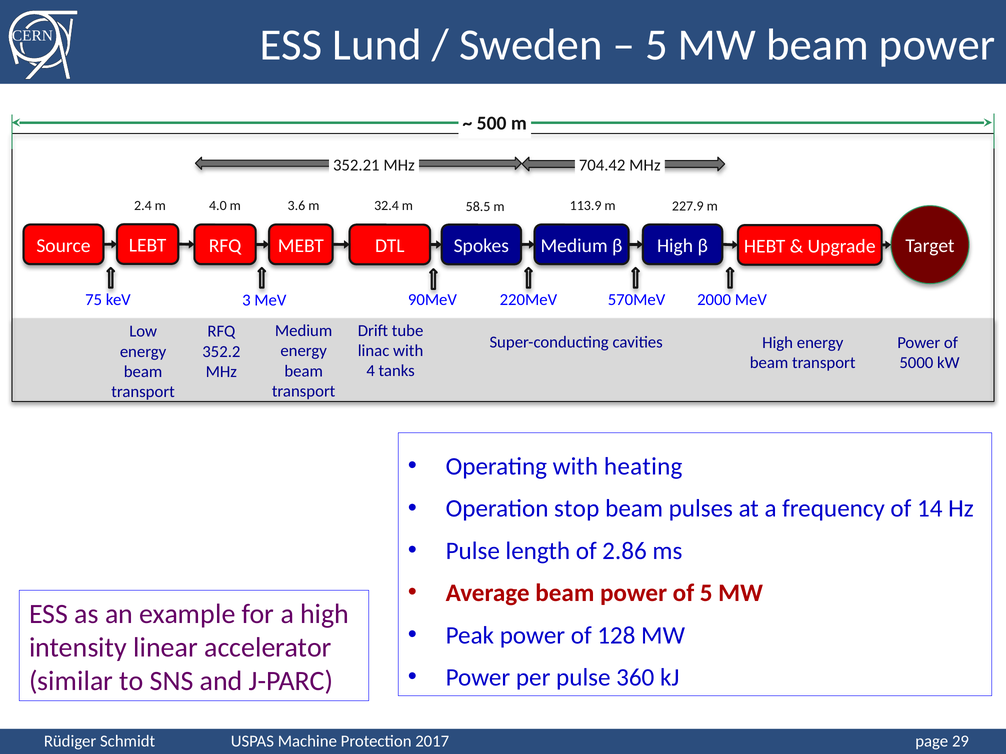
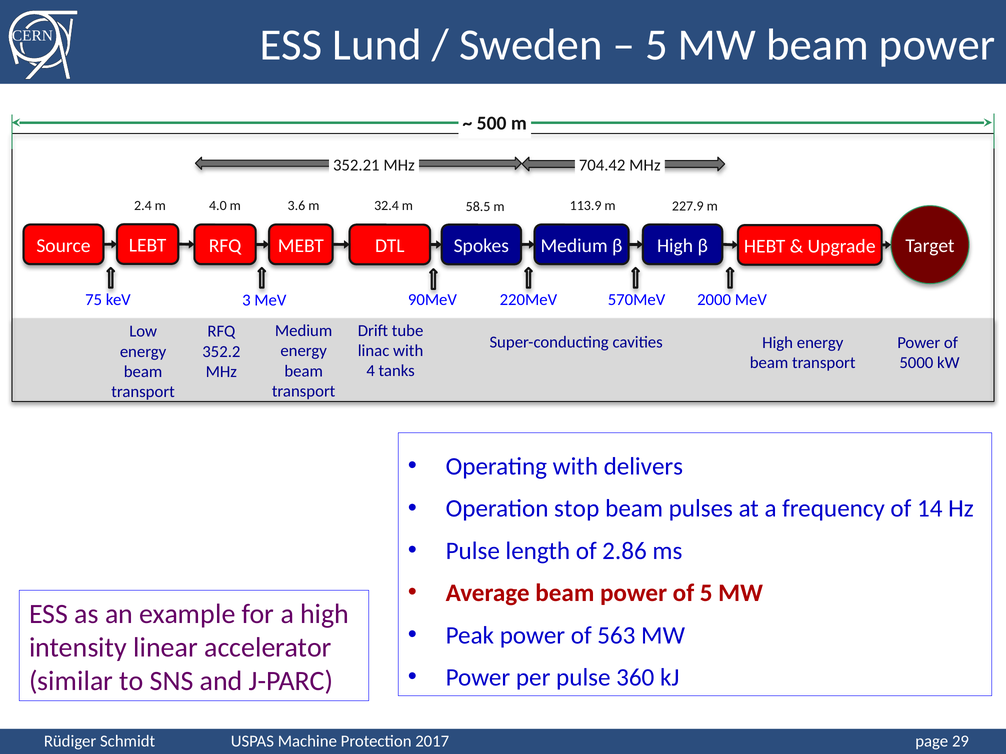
heating: heating -> delivers
128: 128 -> 563
